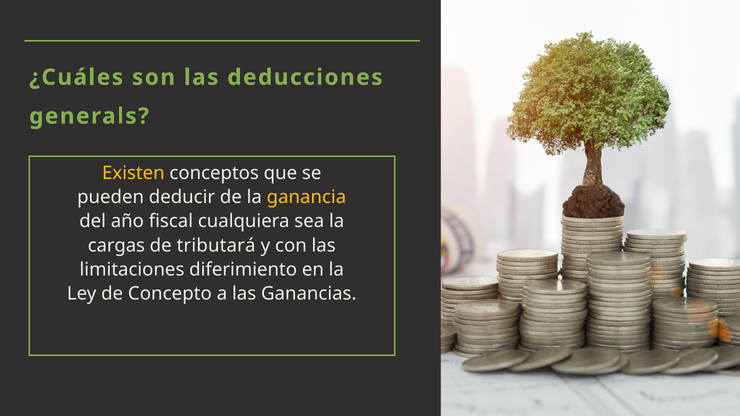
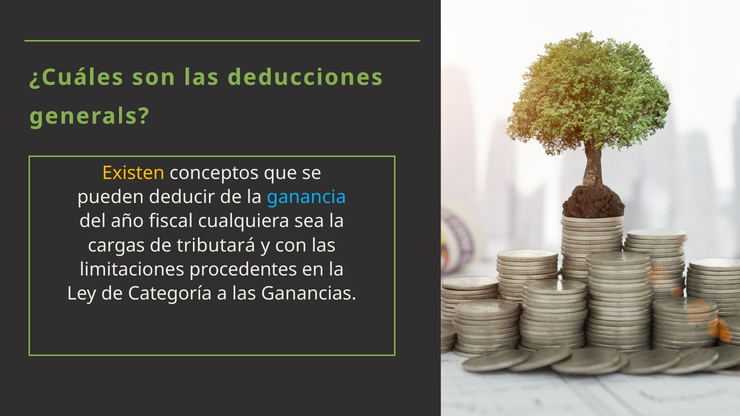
ganancia colour: yellow -> light blue
diferimiento: diferimiento -> procedentes
Concepto: Concepto -> Categoría
